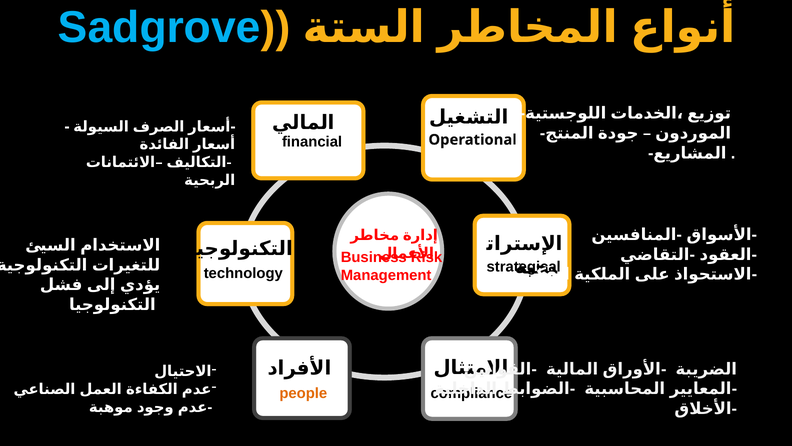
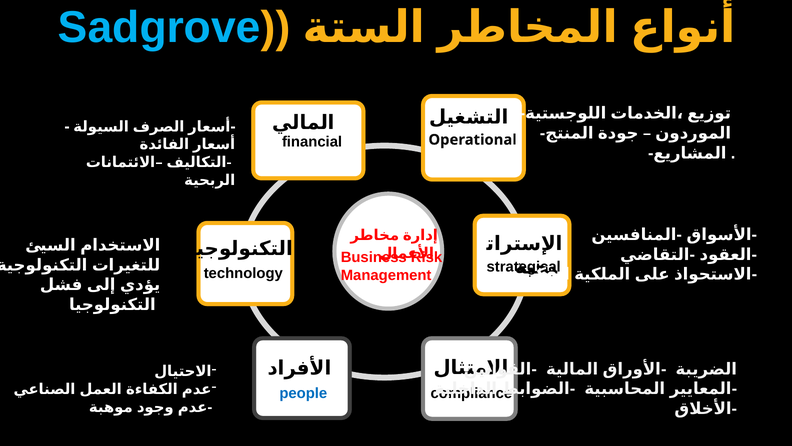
people colour: orange -> blue
